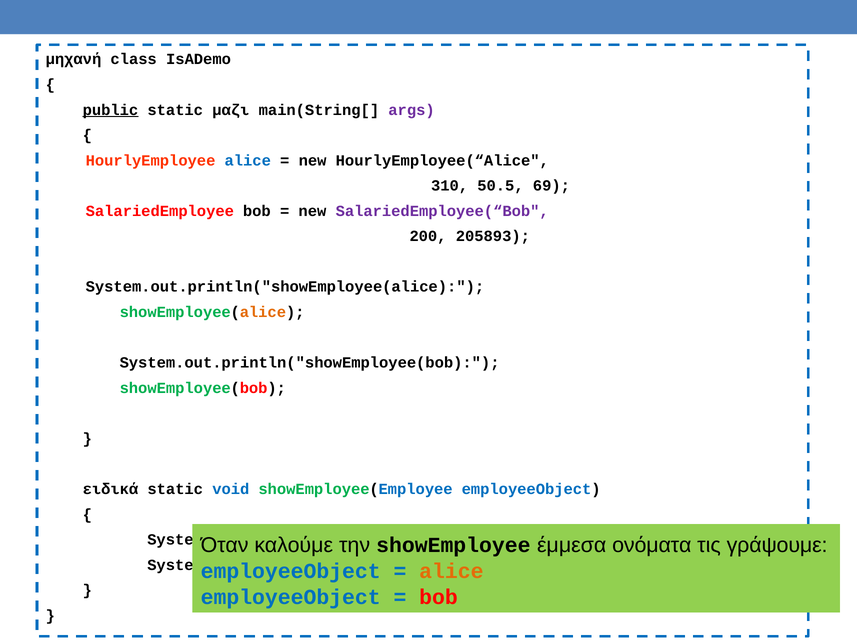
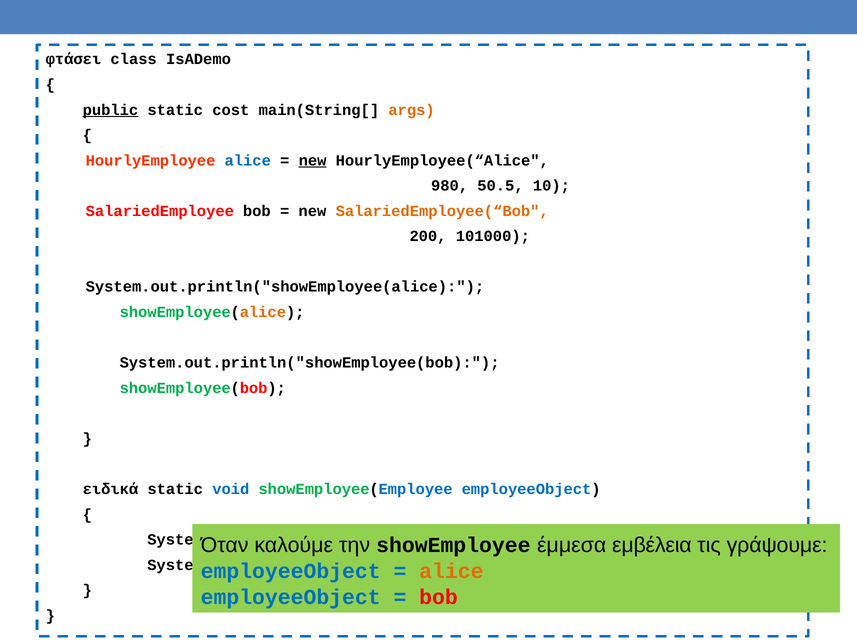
μηχανή: μηχανή -> φτάσει
μαζι: μαζι -> cost
args colour: purple -> orange
new at (313, 160) underline: none -> present
310: 310 -> 980
69: 69 -> 10
SalariedEmployee(“Bob colour: purple -> orange
205893: 205893 -> 101000
ονόματα: ονόματα -> εμβέλεια
